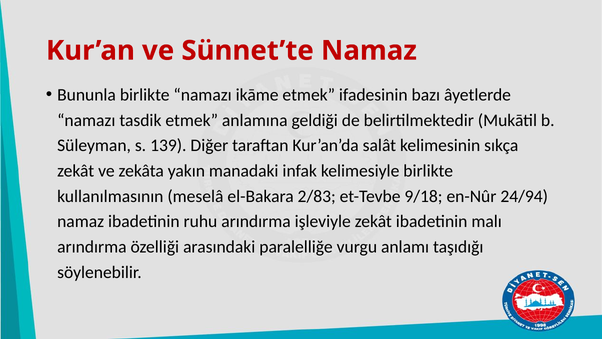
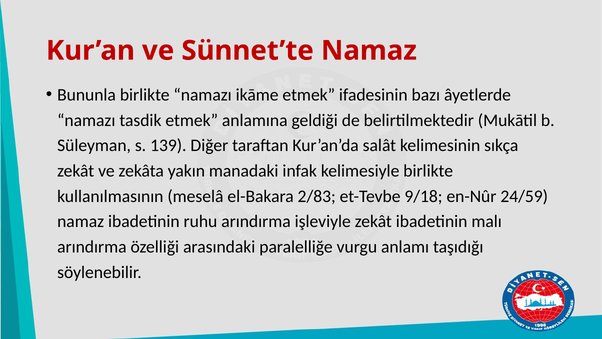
24/94: 24/94 -> 24/59
